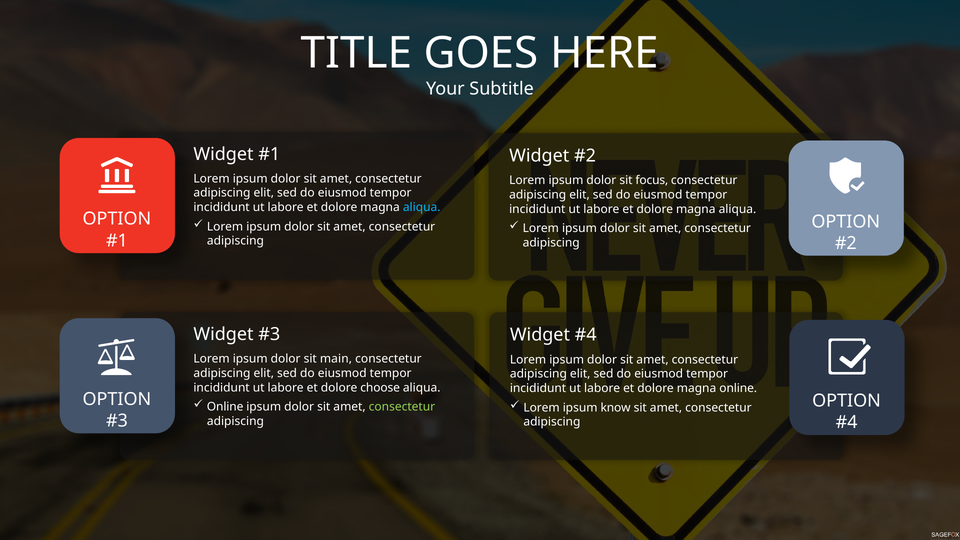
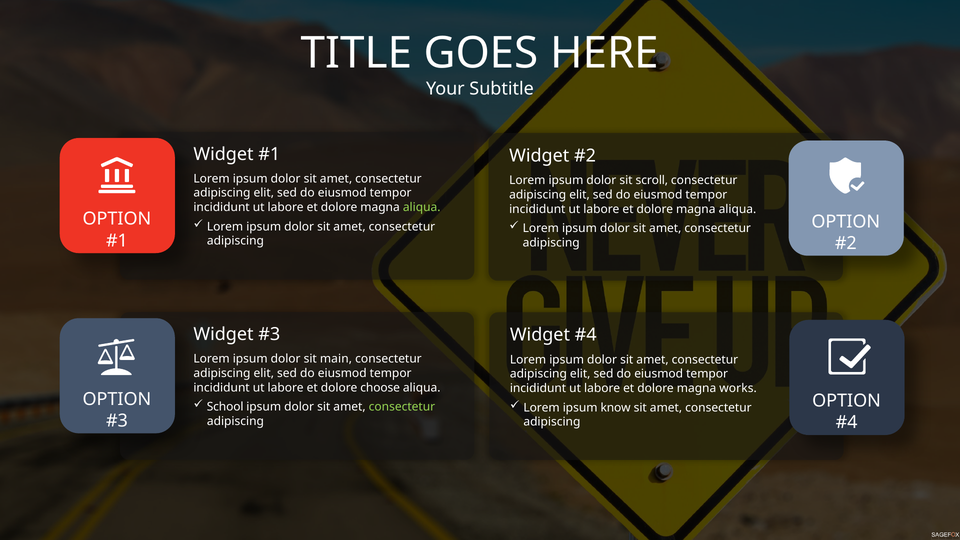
focus: focus -> scroll
aliqua at (422, 207) colour: light blue -> light green
magna online: online -> works
Online at (225, 407): Online -> School
